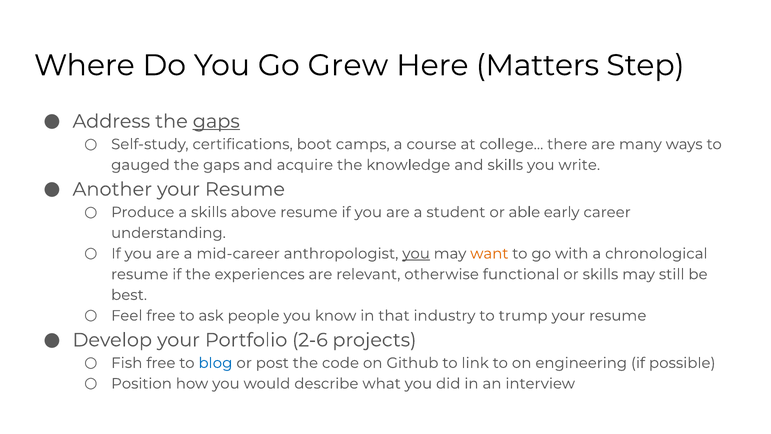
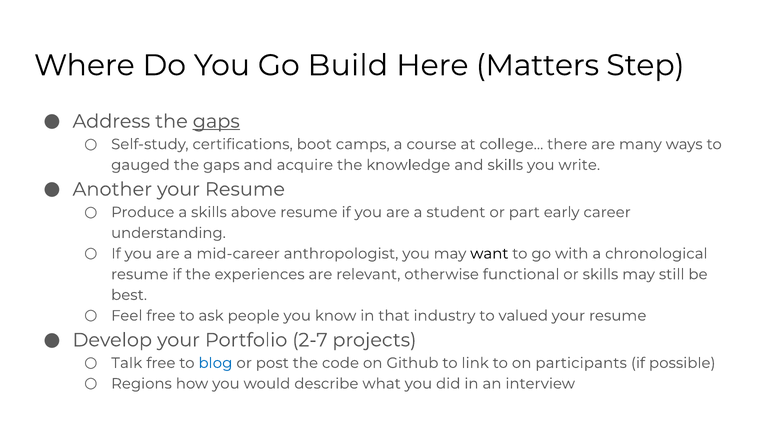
Grew: Grew -> Build
able: able -> part
you at (416, 253) underline: present -> none
want colour: orange -> black
trump: trump -> valued
2-6: 2-6 -> 2-7
Fish: Fish -> Talk
engineering: engineering -> participants
Position: Position -> Regions
